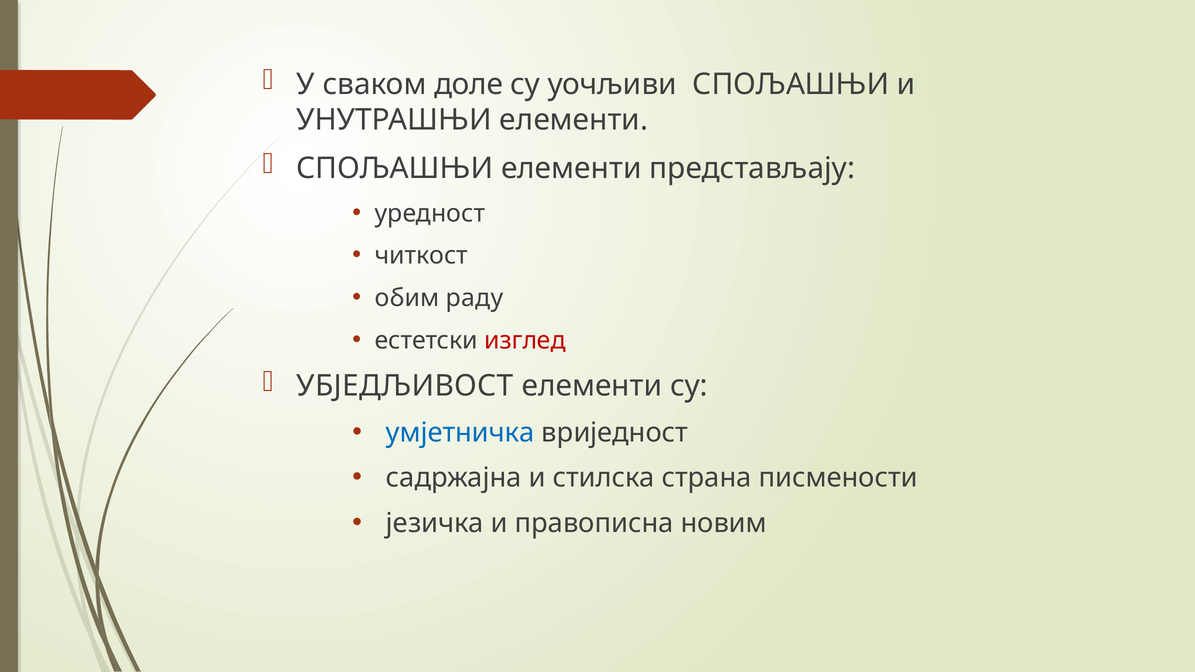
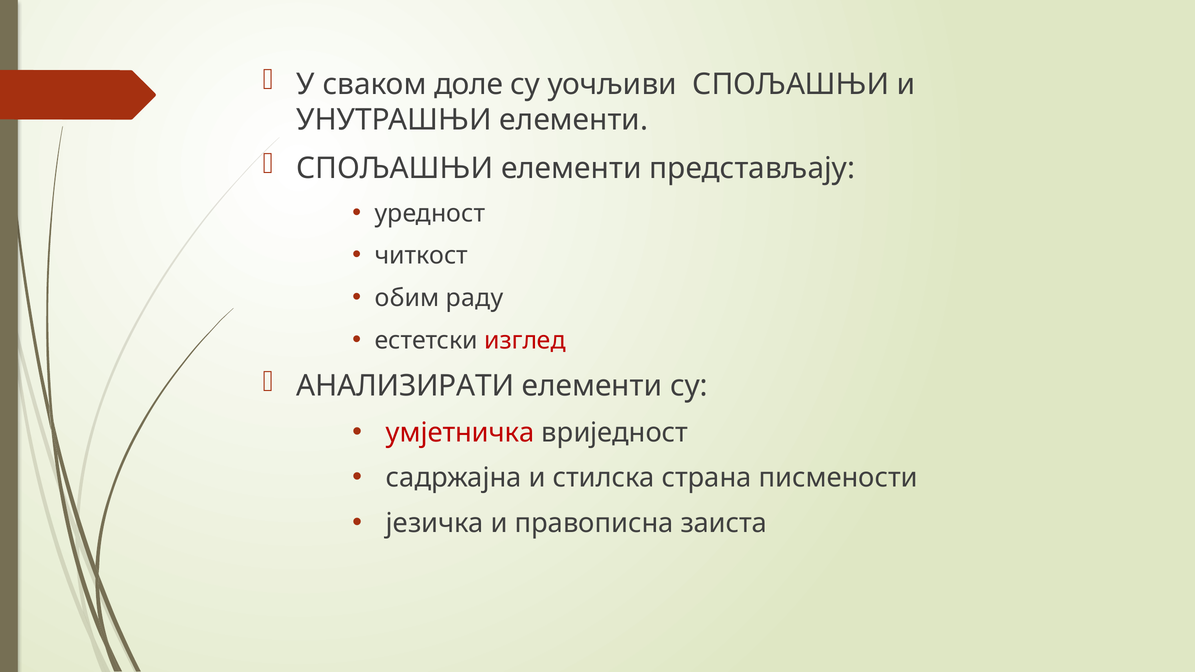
УБЈЕДЉИВОСТ: УБЈЕДЉИВОСТ -> АНАЛИЗИРАТИ
умјетничка colour: blue -> red
новим: новим -> заиста
